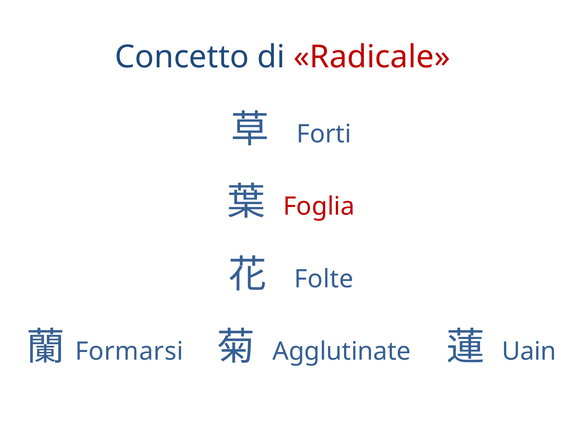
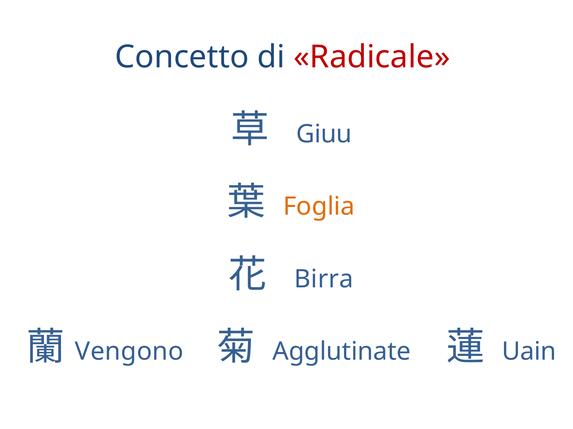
Forti: Forti -> Giuu
Foglia colour: red -> orange
Folte: Folte -> Birra
Formarsi: Formarsi -> Vengono
